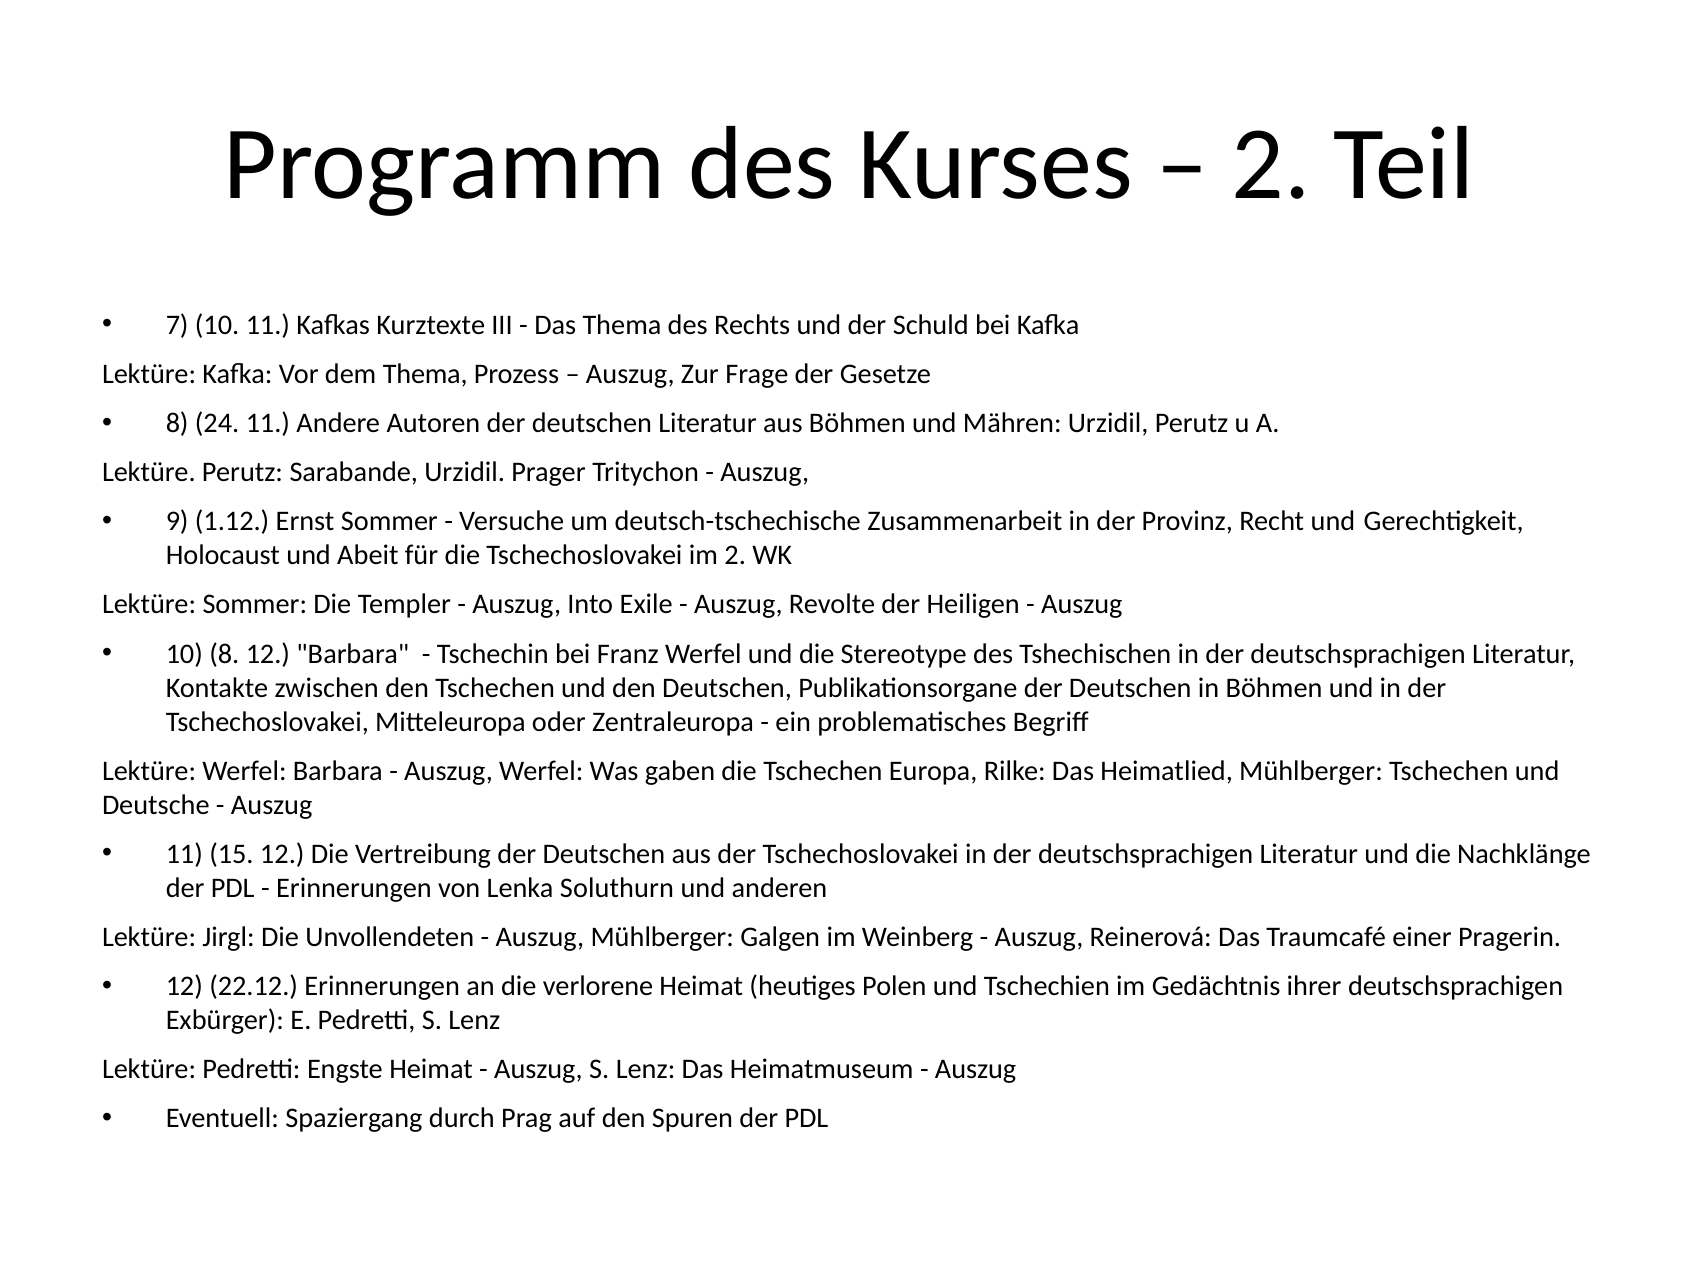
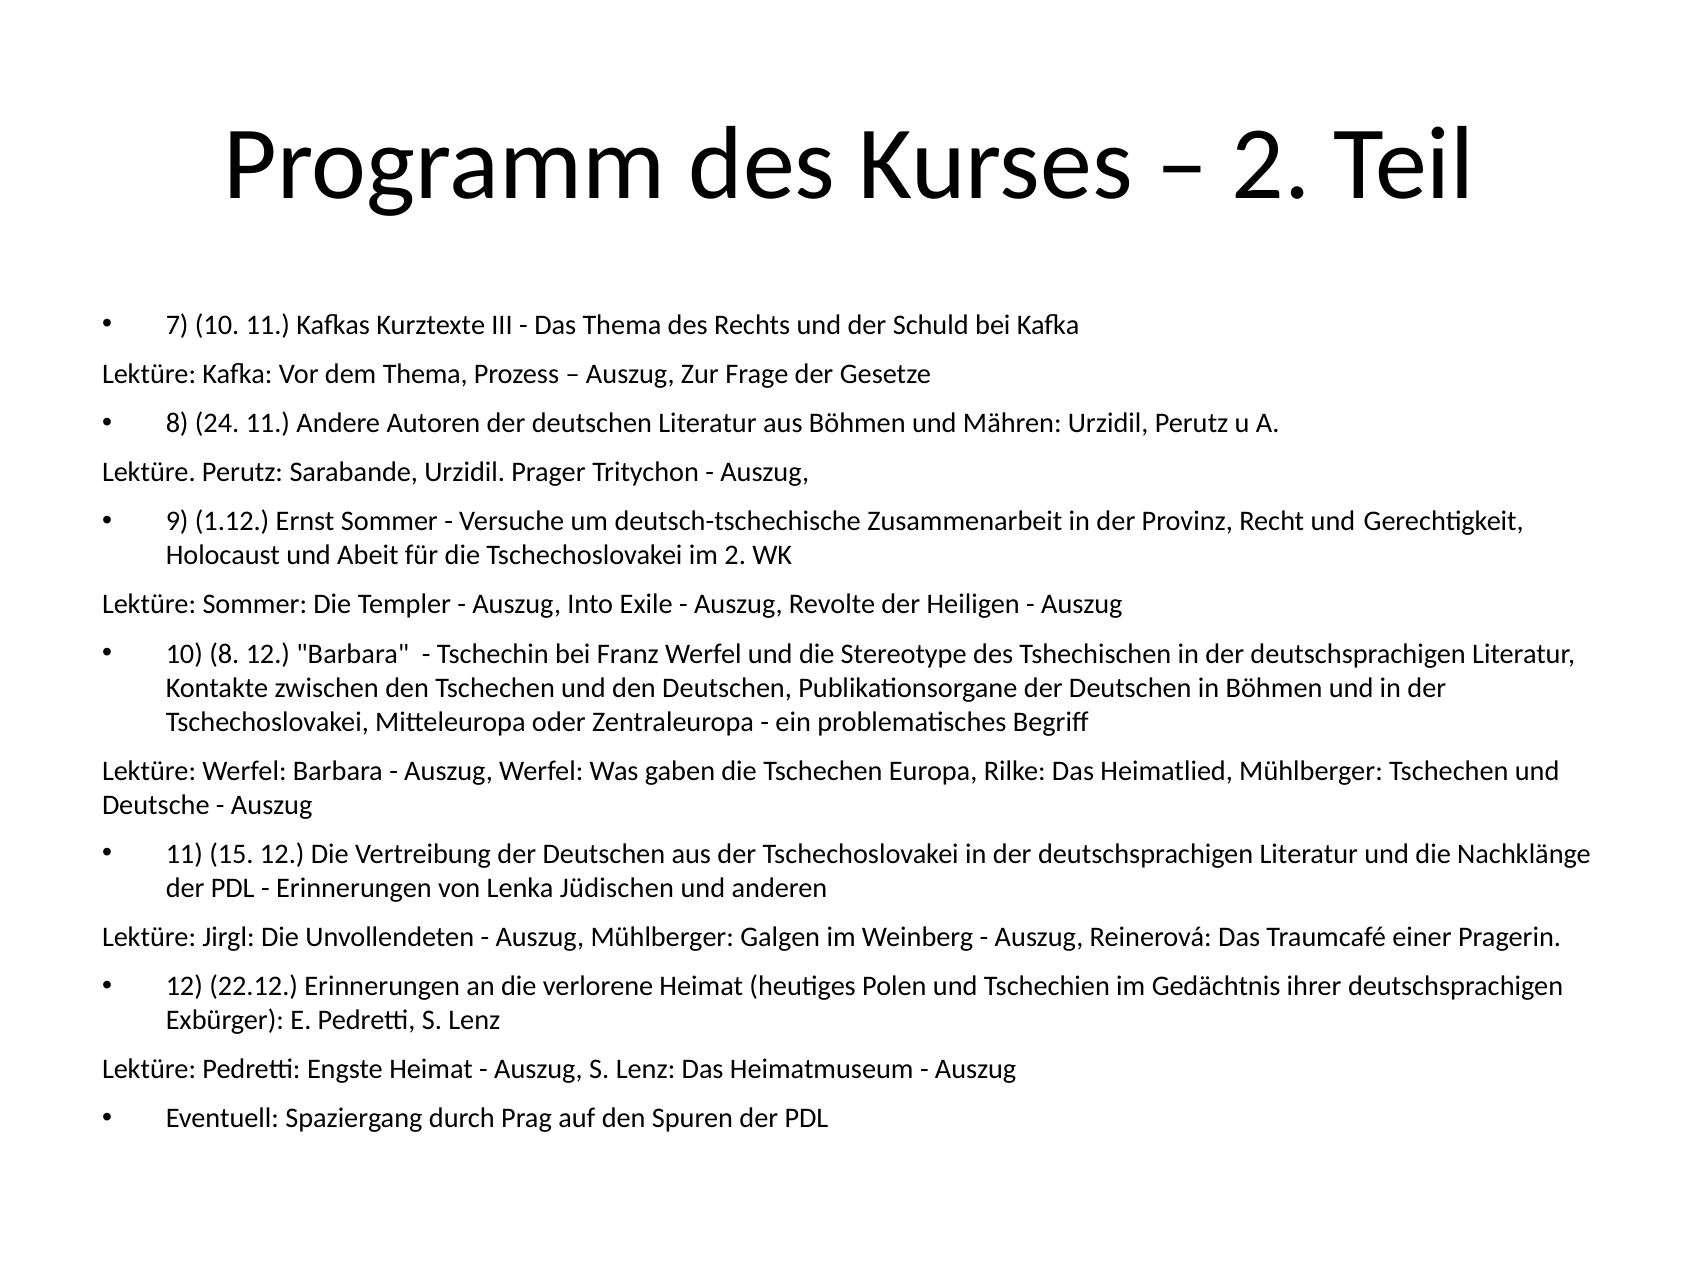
Soluthurn: Soluthurn -> Jüdischen
